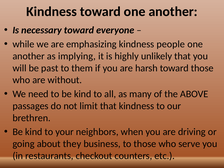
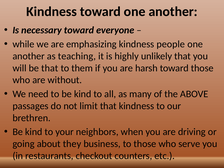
implying: implying -> teaching
be past: past -> that
